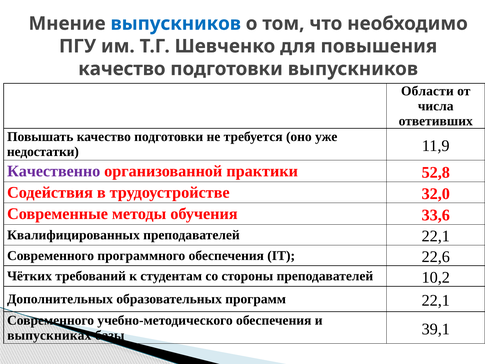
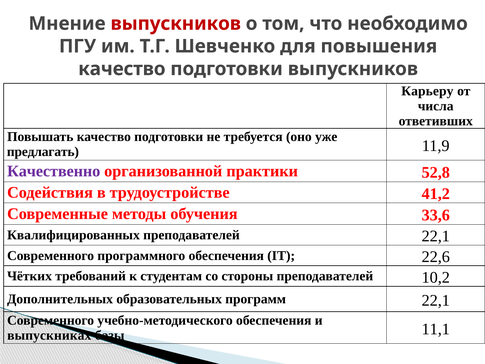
выпускников at (176, 24) colour: blue -> red
Области: Области -> Карьеру
недостатки: недостатки -> предлагать
32,0: 32,0 -> 41,2
39,1: 39,1 -> 11,1
